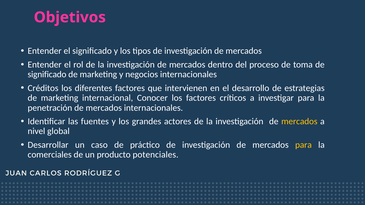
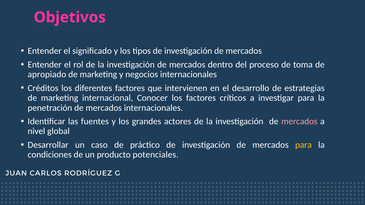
significado at (47, 75): significado -> apropiado
mercados at (299, 122) colour: yellow -> pink
comerciales: comerciales -> condiciones
